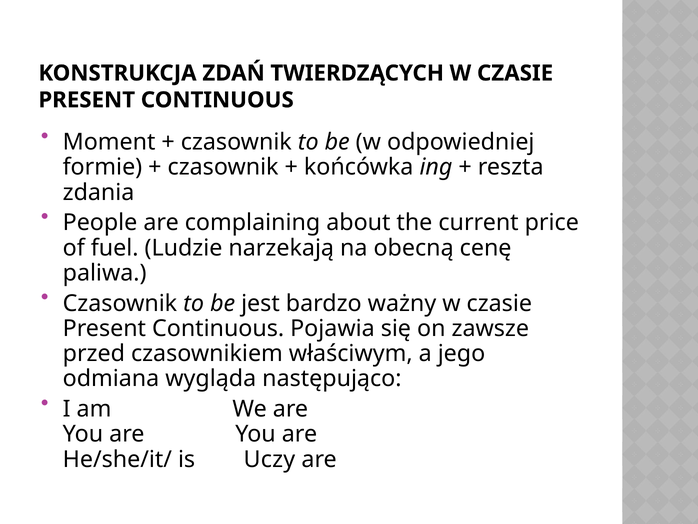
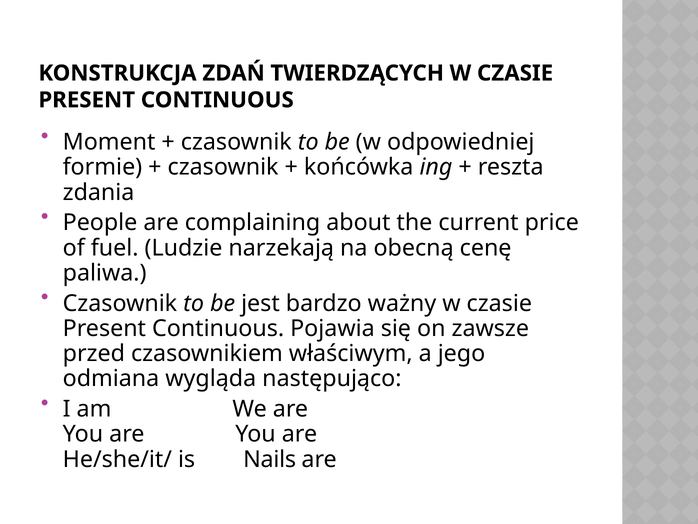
Uczy: Uczy -> Nails
